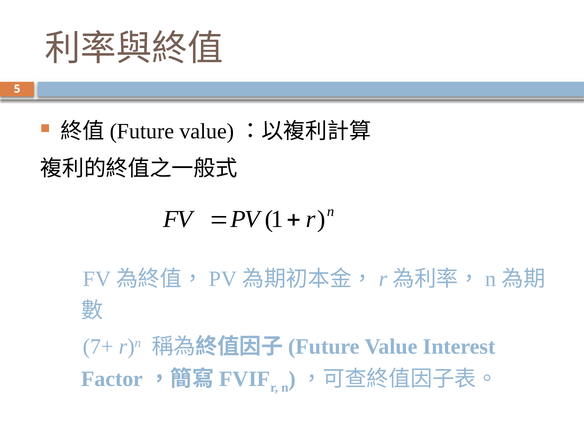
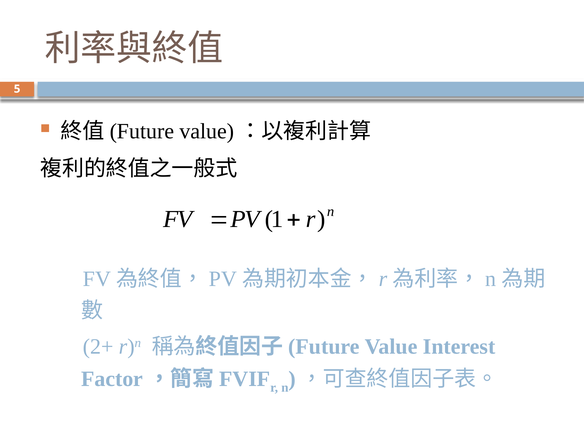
7+: 7+ -> 2+
